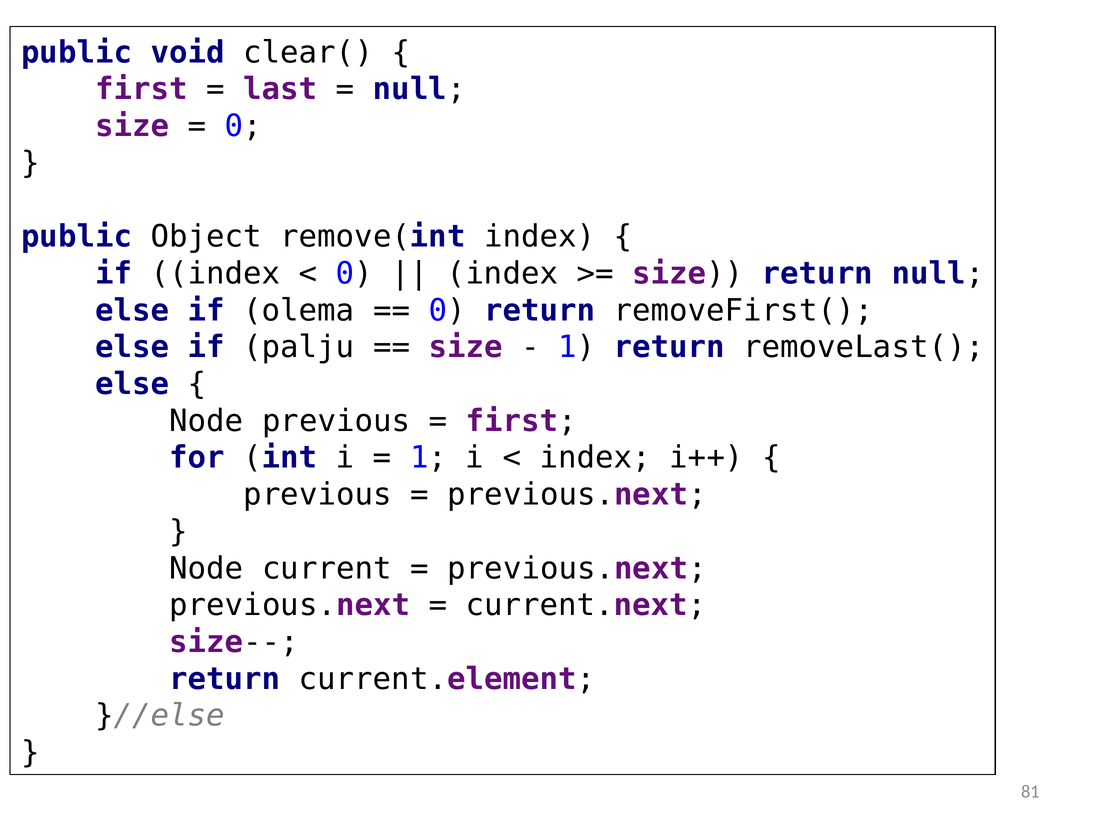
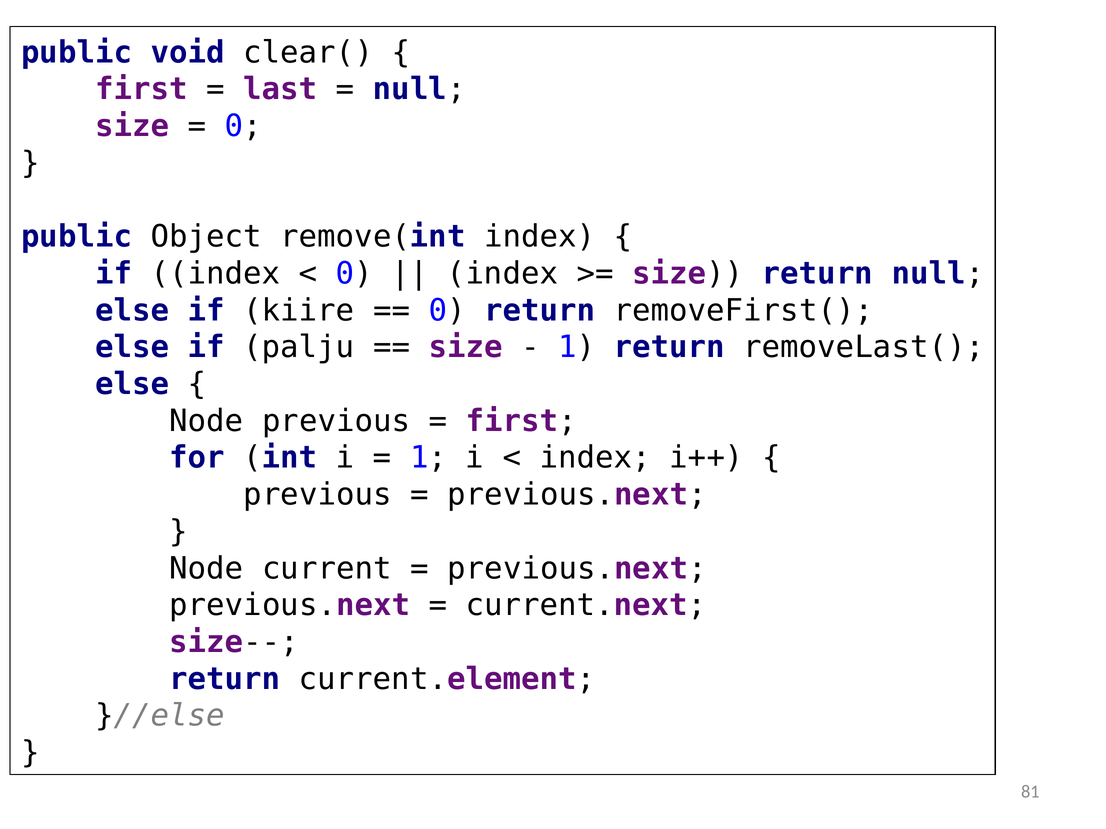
olema: olema -> kiire
